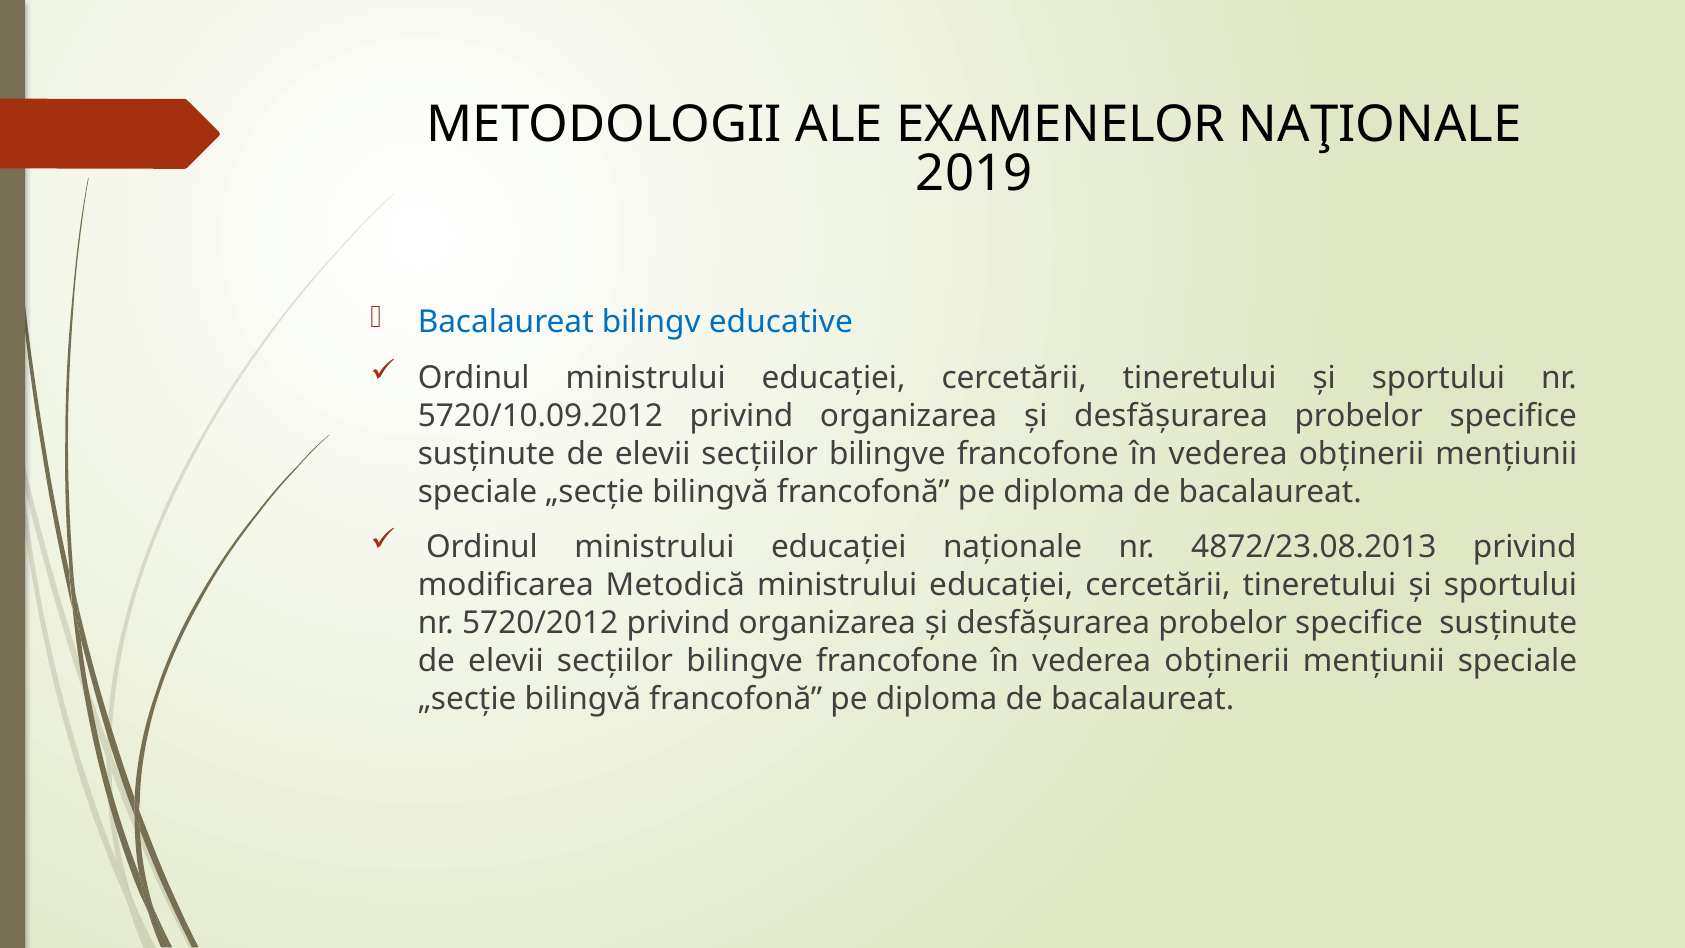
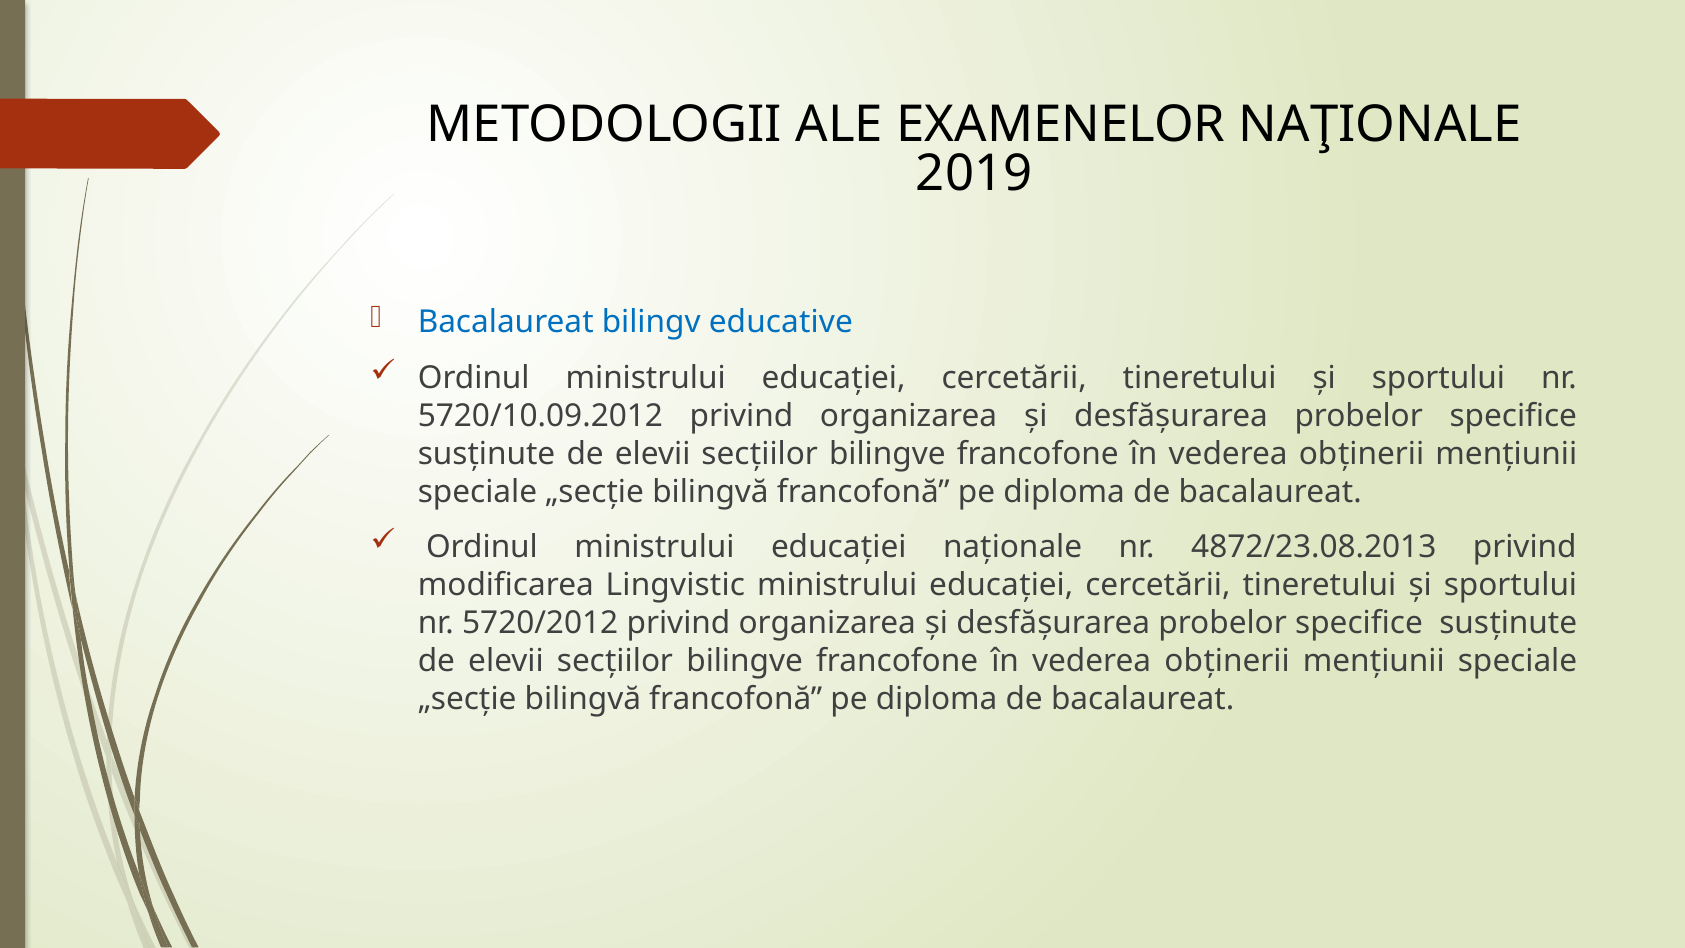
Metodică: Metodică -> Lingvistic
